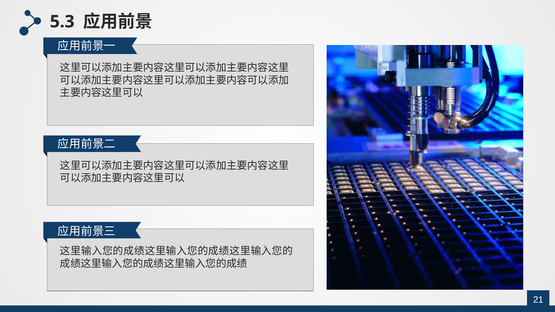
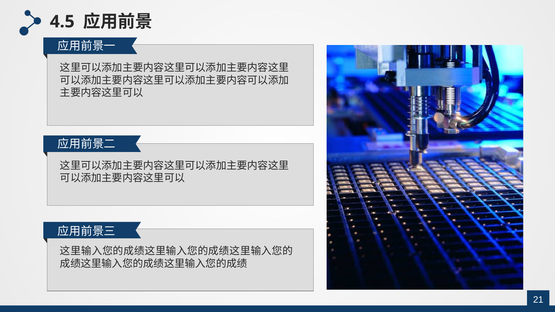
5.3: 5.3 -> 4.5
